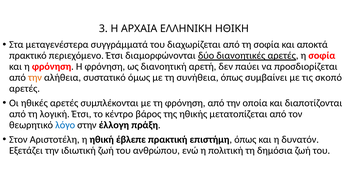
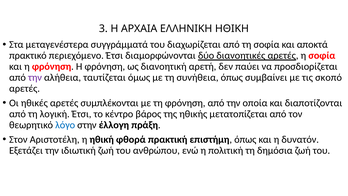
την at (35, 77) colour: orange -> purple
συστατικό: συστατικό -> ταυτίζεται
έβλεπε: έβλεπε -> φθορά
